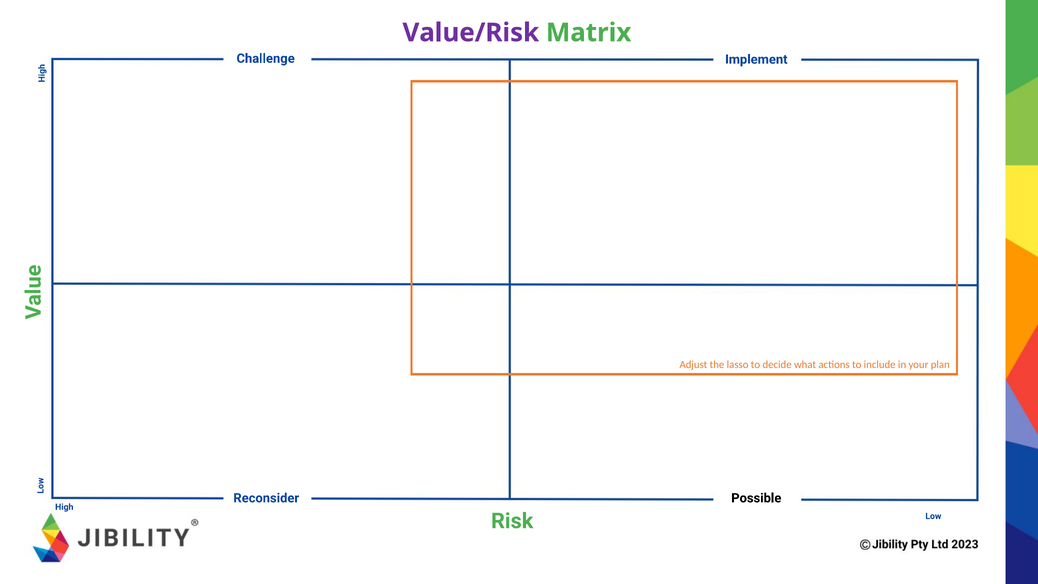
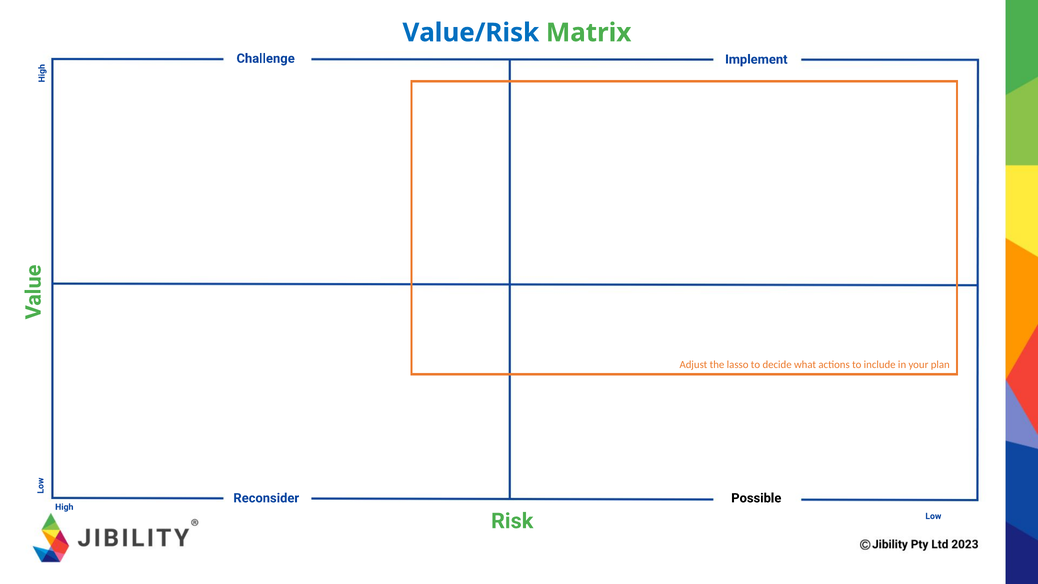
Value/Risk colour: purple -> blue
